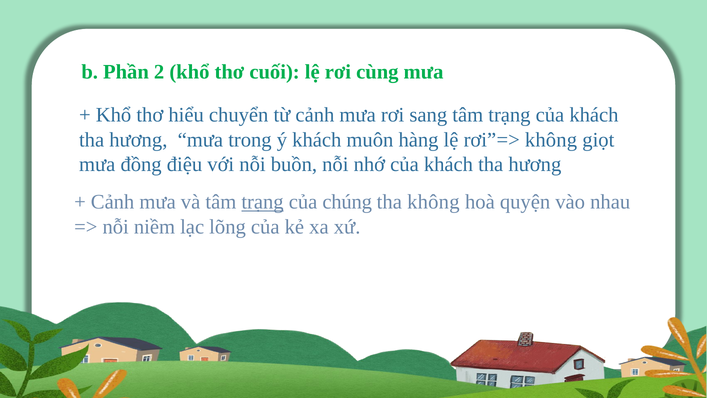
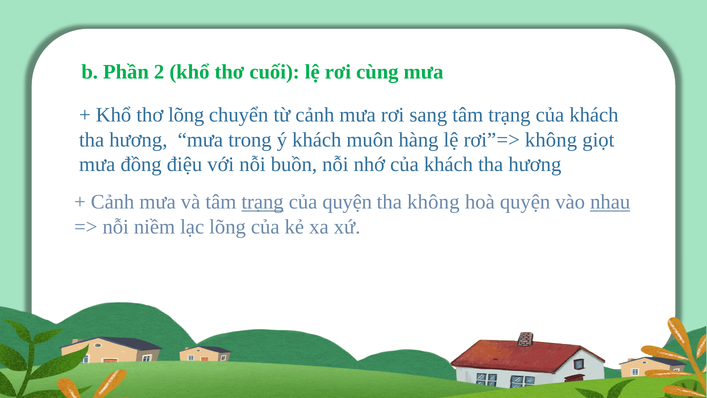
thơ hiểu: hiểu -> lõng
của chúng: chúng -> quyện
nhau underline: none -> present
